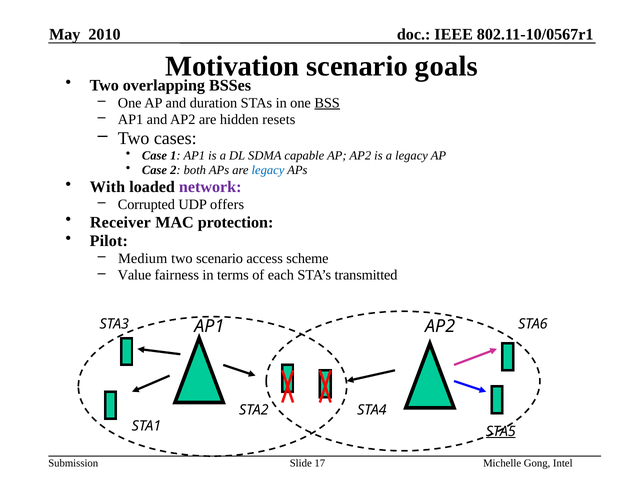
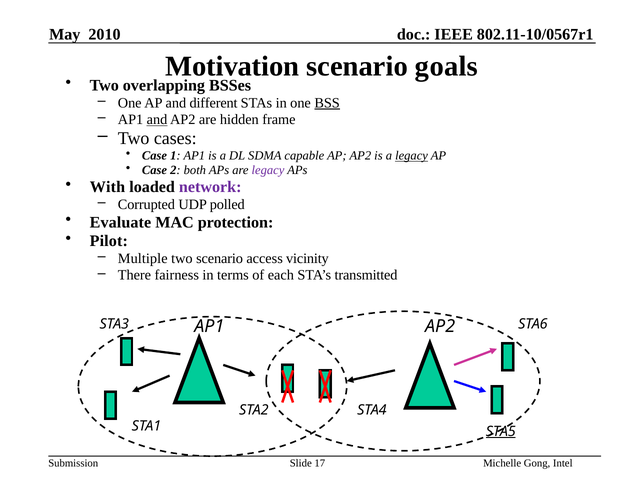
duration: duration -> different
and at (157, 120) underline: none -> present
resets: resets -> frame
legacy at (412, 156) underline: none -> present
legacy at (268, 170) colour: blue -> purple
offers: offers -> polled
Receiver: Receiver -> Evaluate
Medium: Medium -> Multiple
scheme: scheme -> vicinity
Value: Value -> There
